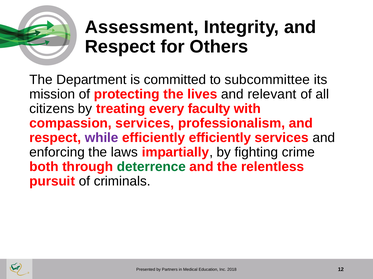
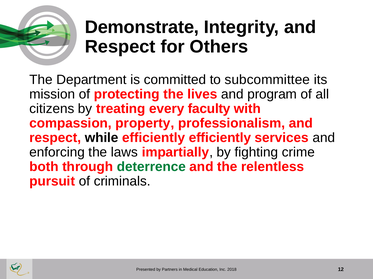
Assessment: Assessment -> Demonstrate
relevant: relevant -> program
compassion services: services -> property
while colour: purple -> black
